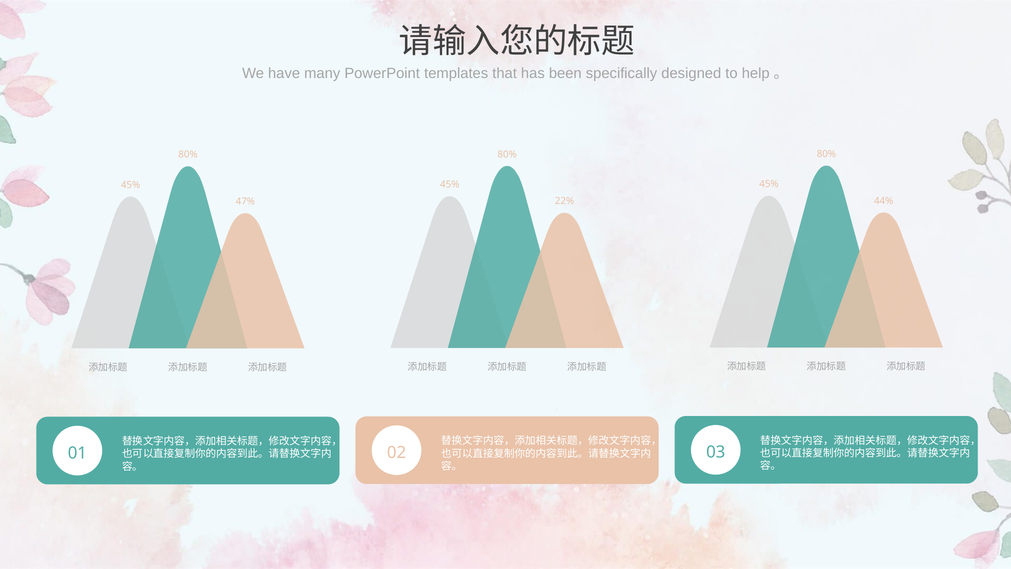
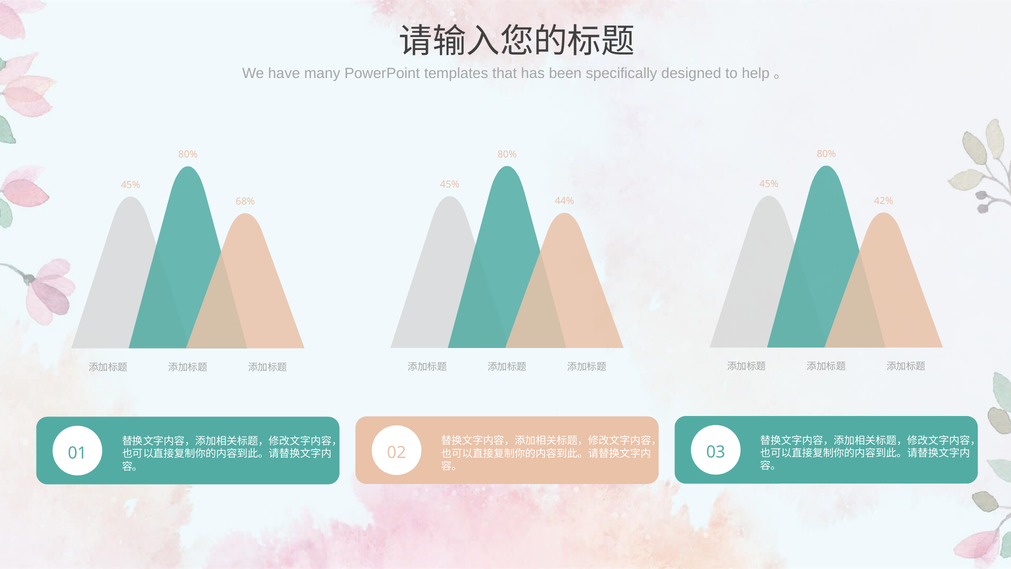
44%: 44% -> 42%
22%: 22% -> 44%
47%: 47% -> 68%
